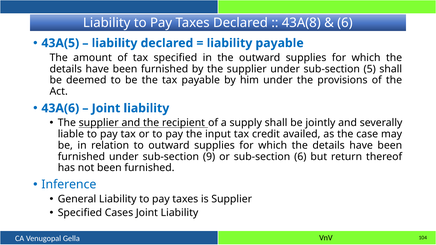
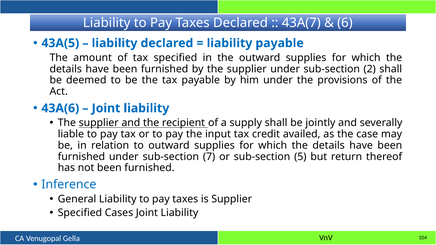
43A(8: 43A(8 -> 43A(7
5: 5 -> 2
9: 9 -> 7
sub-section 6: 6 -> 5
